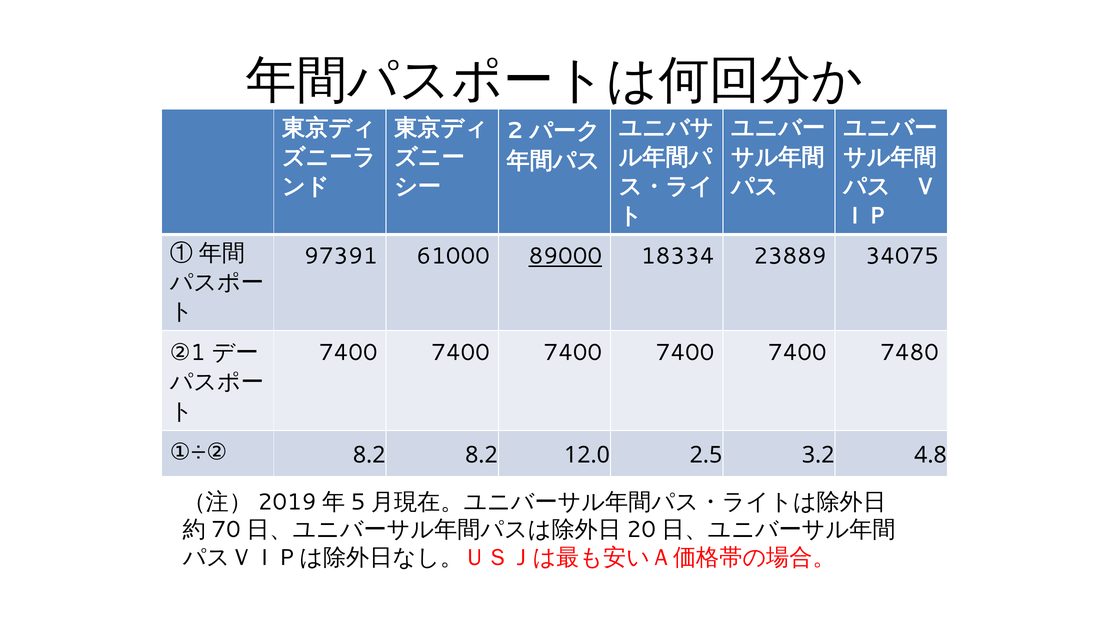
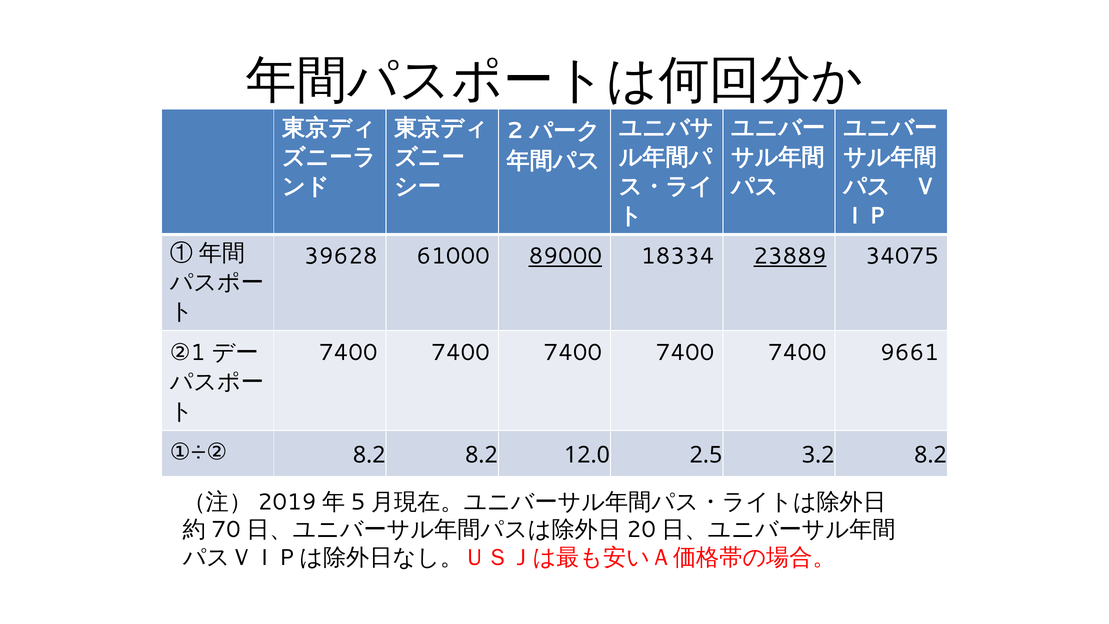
97391: 97391 -> 39628
23889 underline: none -> present
7480: 7480 -> 9661
3.2 4.8: 4.8 -> 8.2
